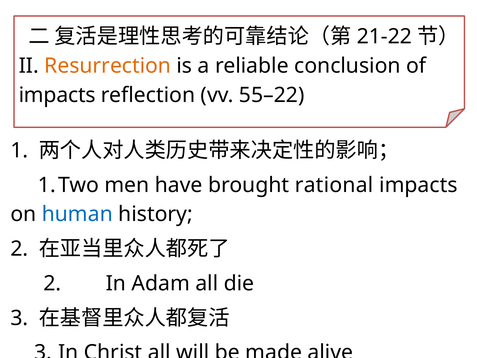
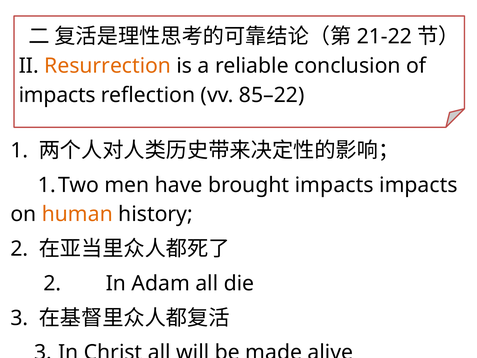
55–22: 55–22 -> 85–22
brought rational: rational -> impacts
human colour: blue -> orange
